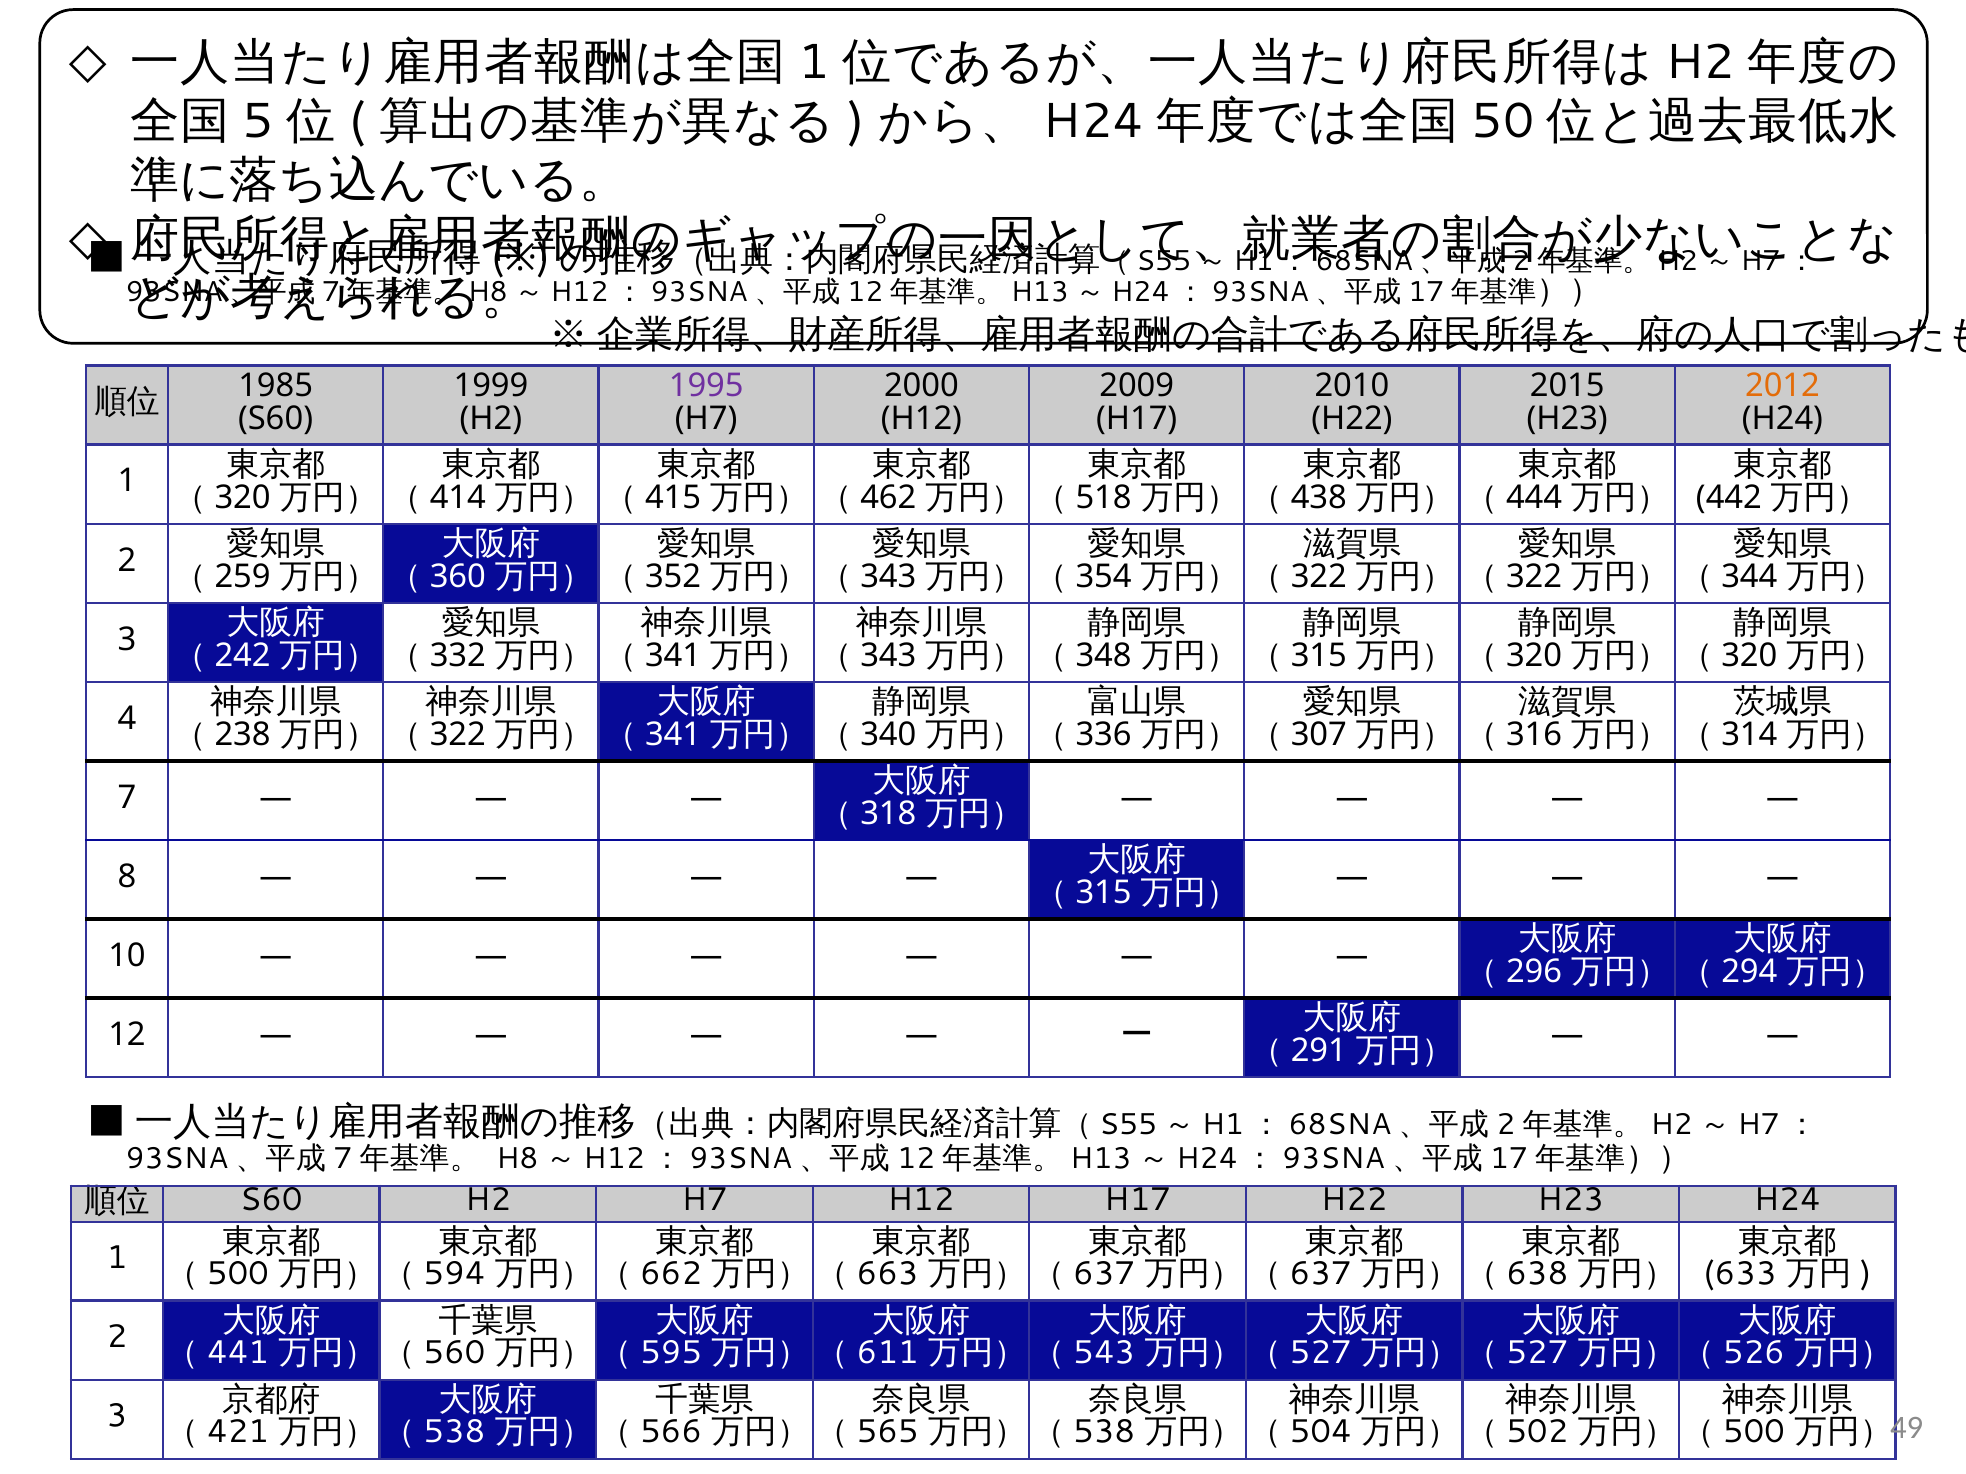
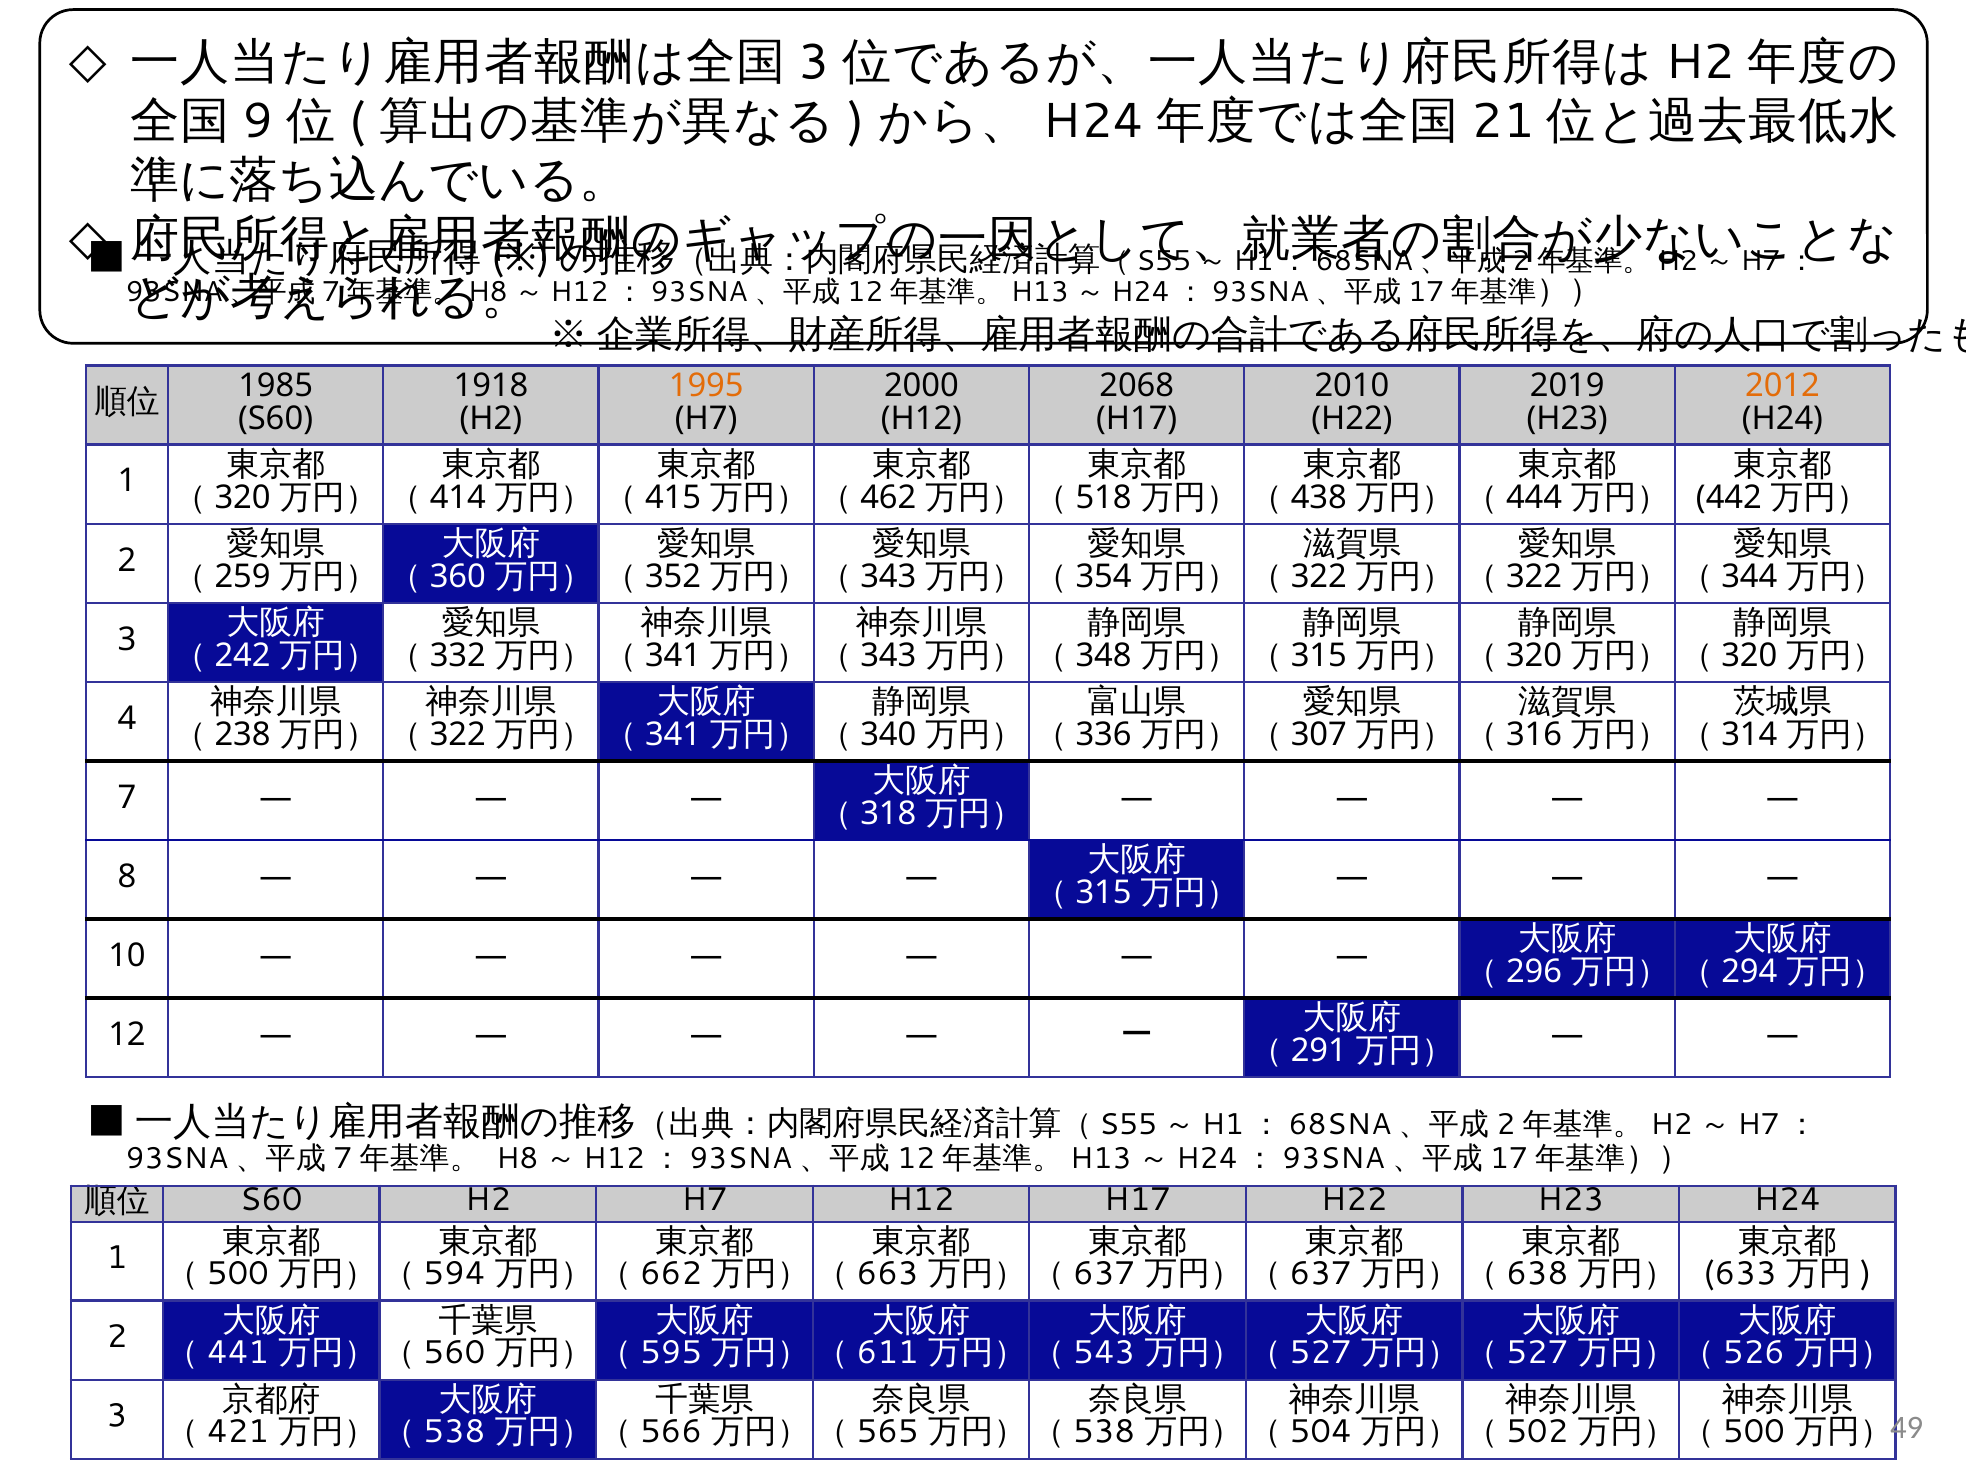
1 at (814, 62): 1 -> 3
5: 5 -> 9
50: 50 -> 21
1999: 1999 -> 1918
1995 colour: purple -> orange
2009: 2009 -> 2068
2015: 2015 -> 2019
